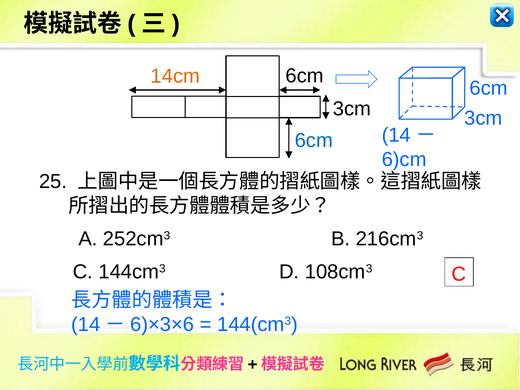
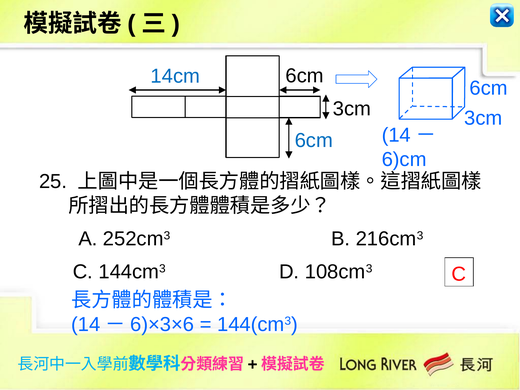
14cm colour: orange -> blue
